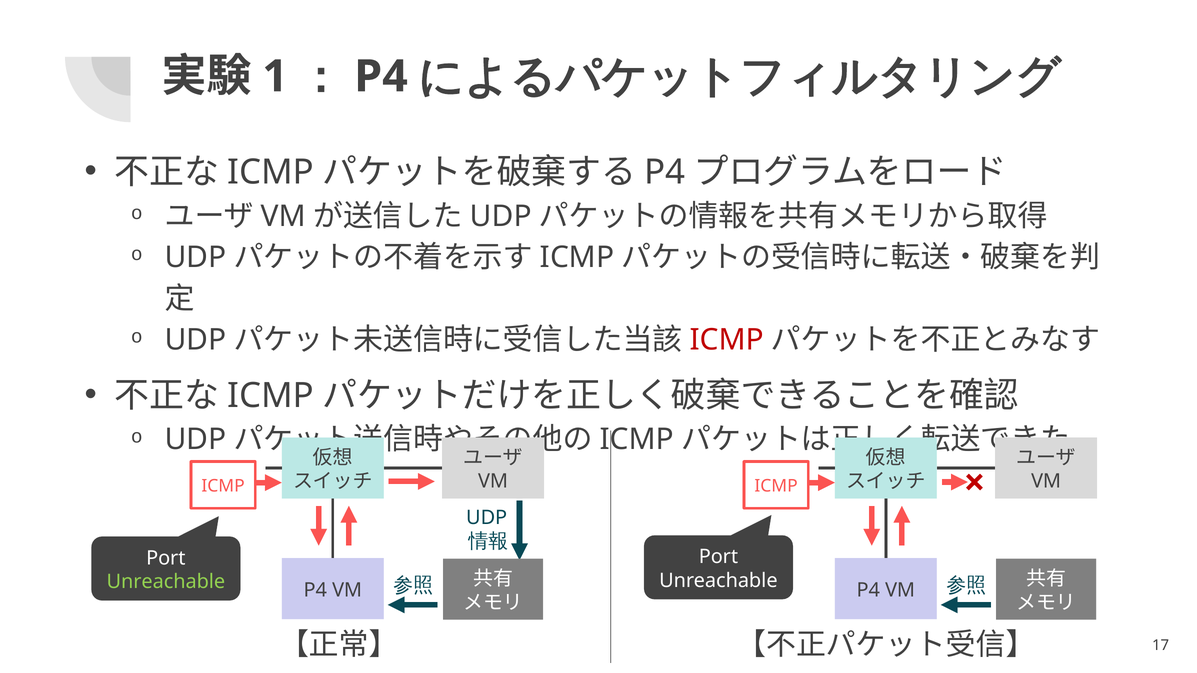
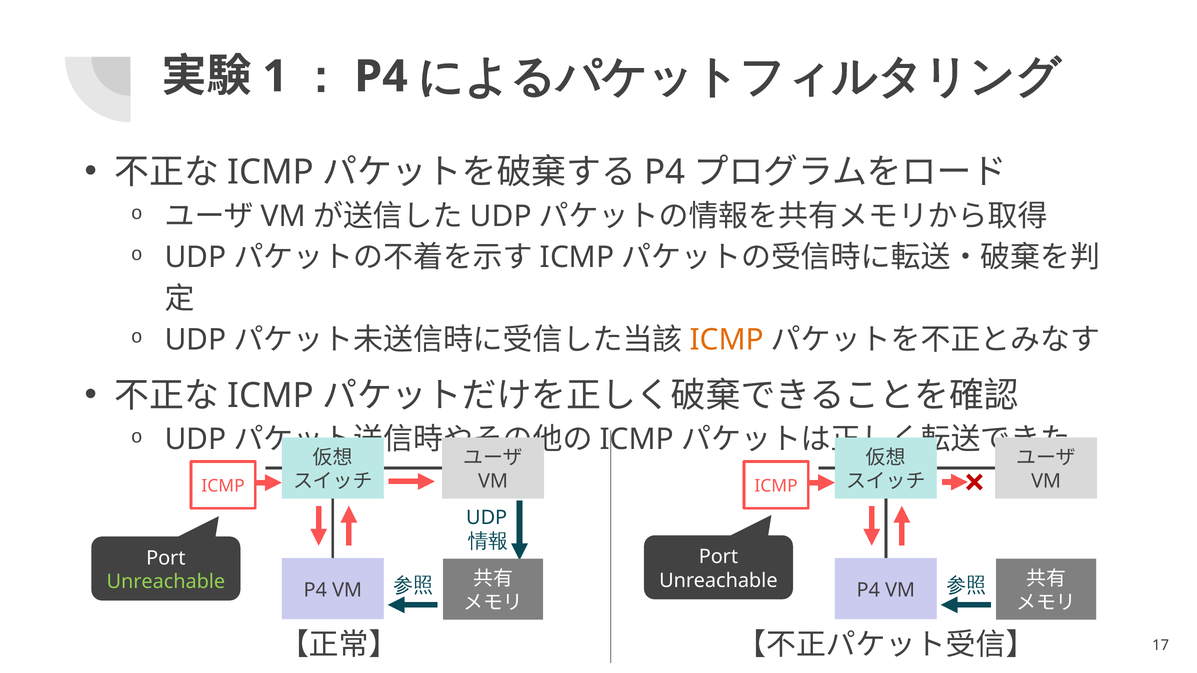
ICMP at (727, 340) colour: red -> orange
